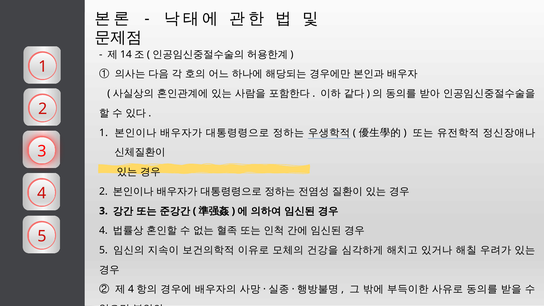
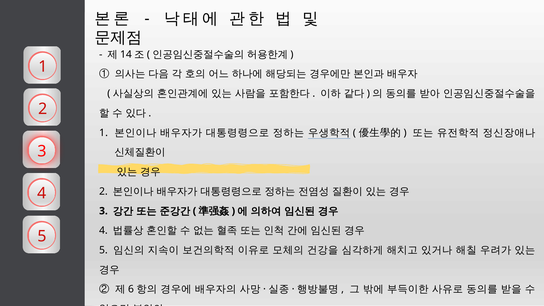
4 at (131, 289): 4 -> 6
